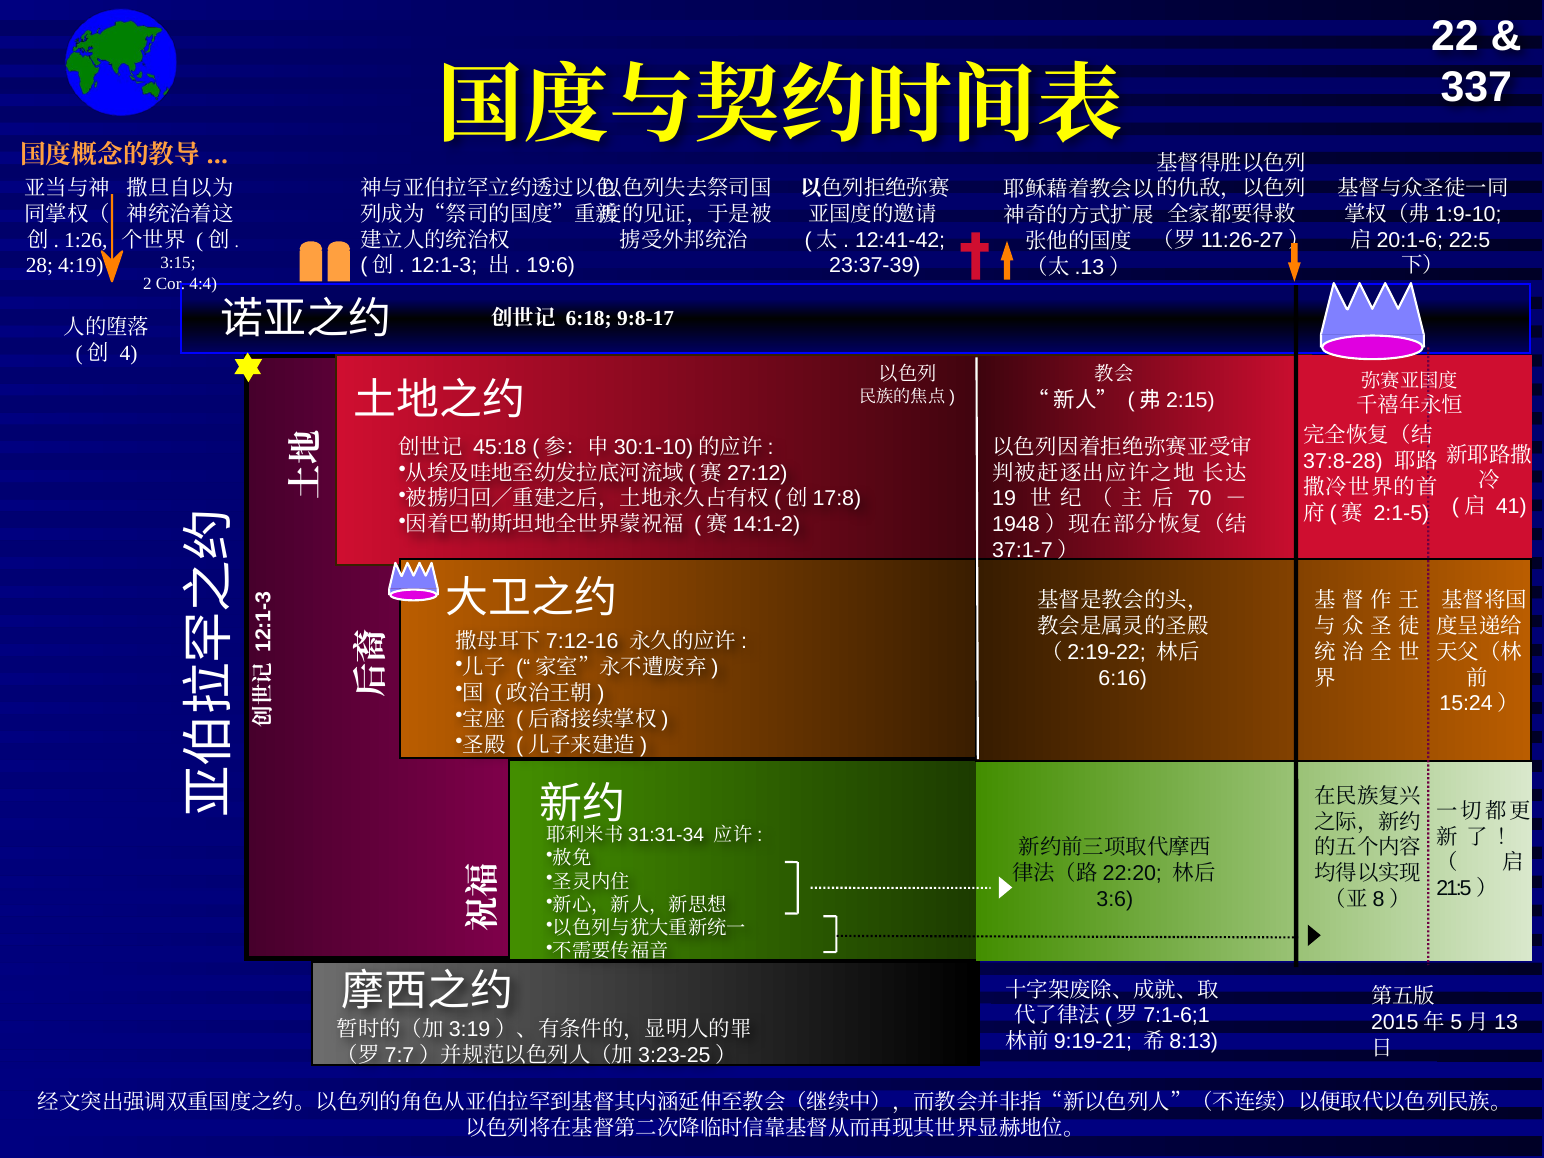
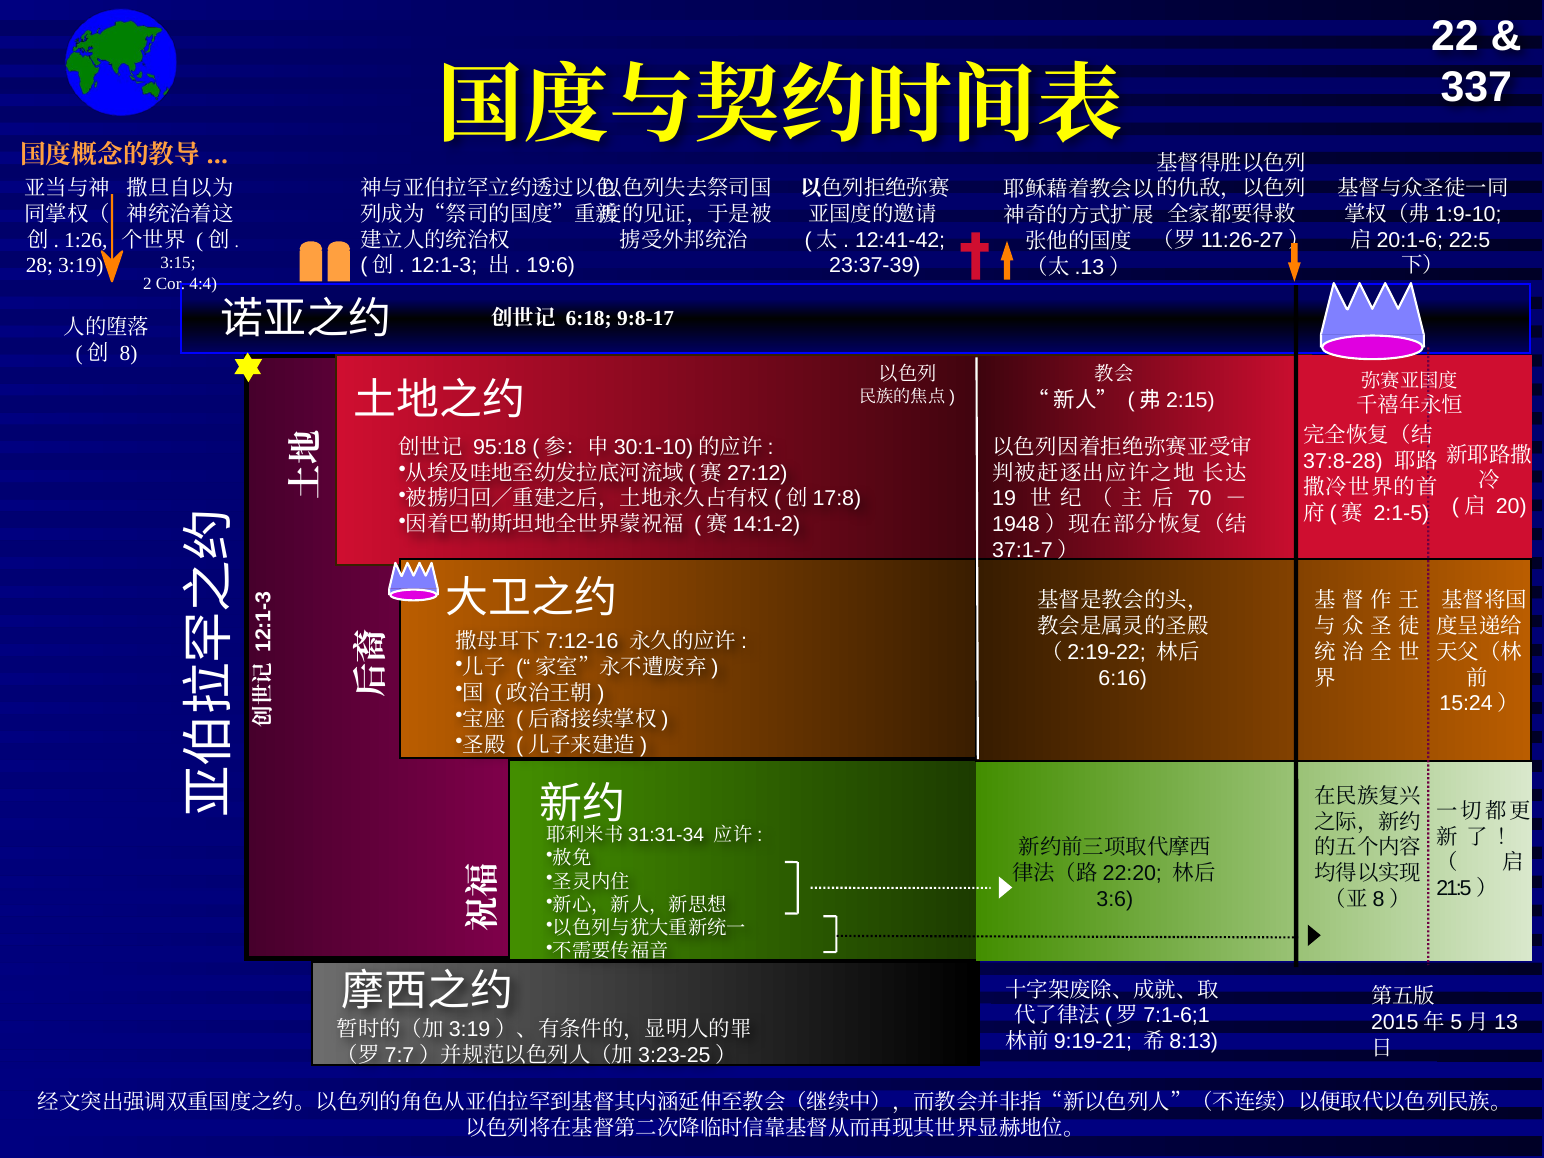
4:19: 4:19 -> 3:19
4: 4 -> 8
45:18: 45:18 -> 95:18
41: 41 -> 20
